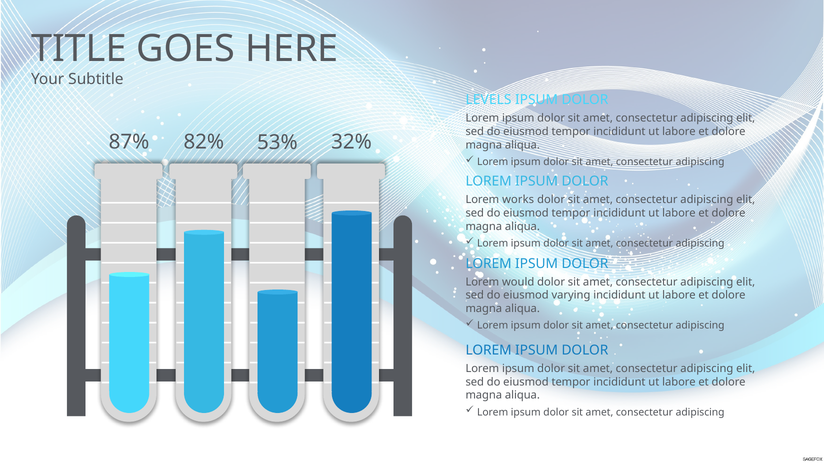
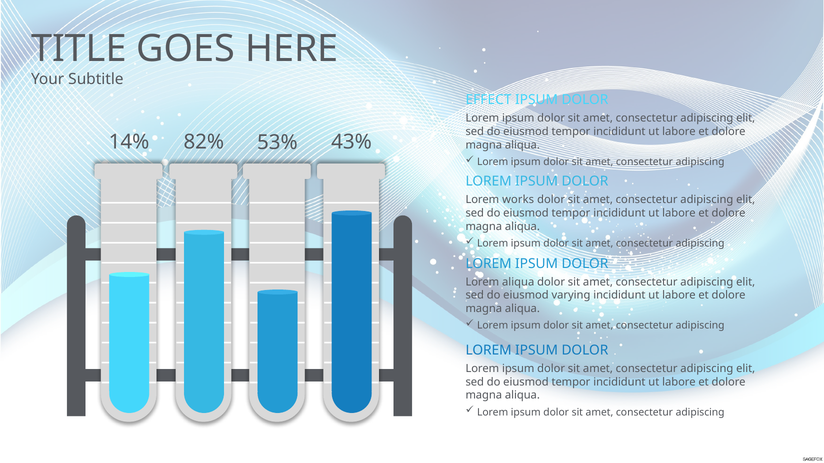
LEVELS: LEVELS -> EFFECT
87%: 87% -> 14%
32%: 32% -> 43%
Lorem would: would -> aliqua
